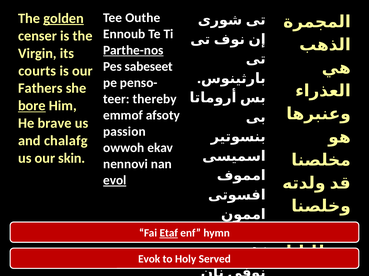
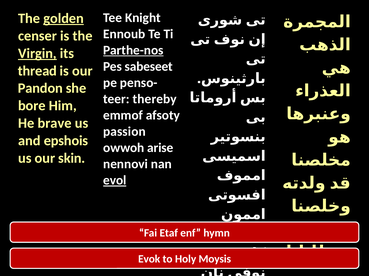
Outhe: Outhe -> Knight
Virgin underline: none -> present
courts: courts -> thread
Fathers: Fathers -> Pandon
bore underline: present -> none
chalafg: chalafg -> epshois
ekav: ekav -> arise
Etaf underline: present -> none
Served: Served -> Moysis
